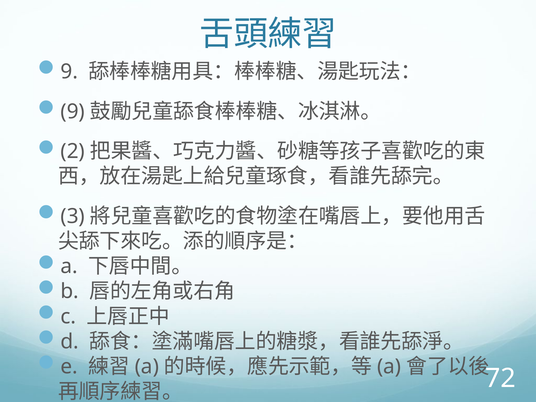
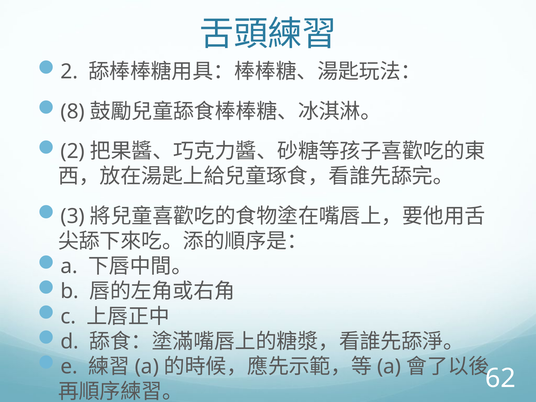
9 at (69, 72): 9 -> 2
9 at (73, 111): 9 -> 8
72: 72 -> 62
